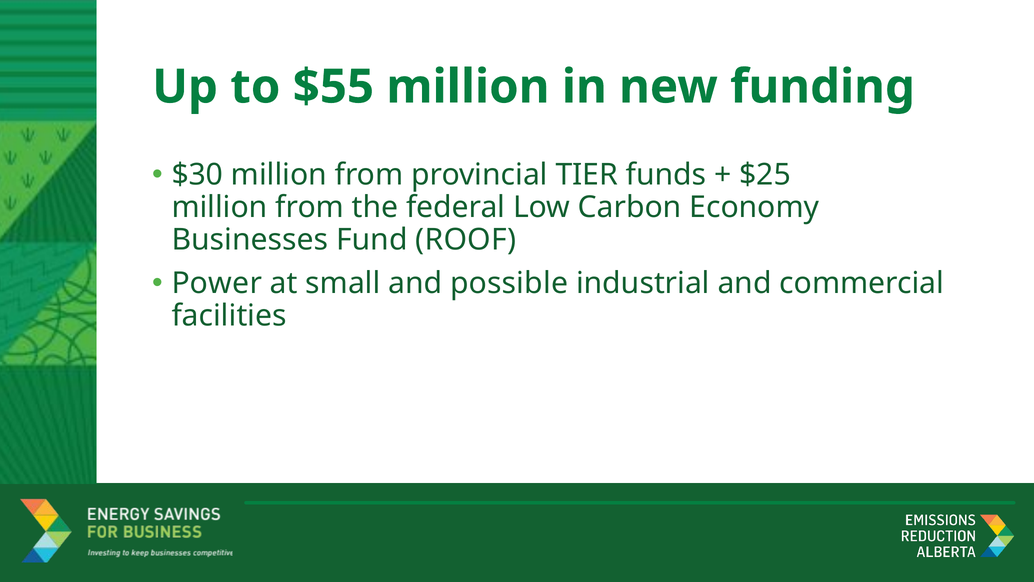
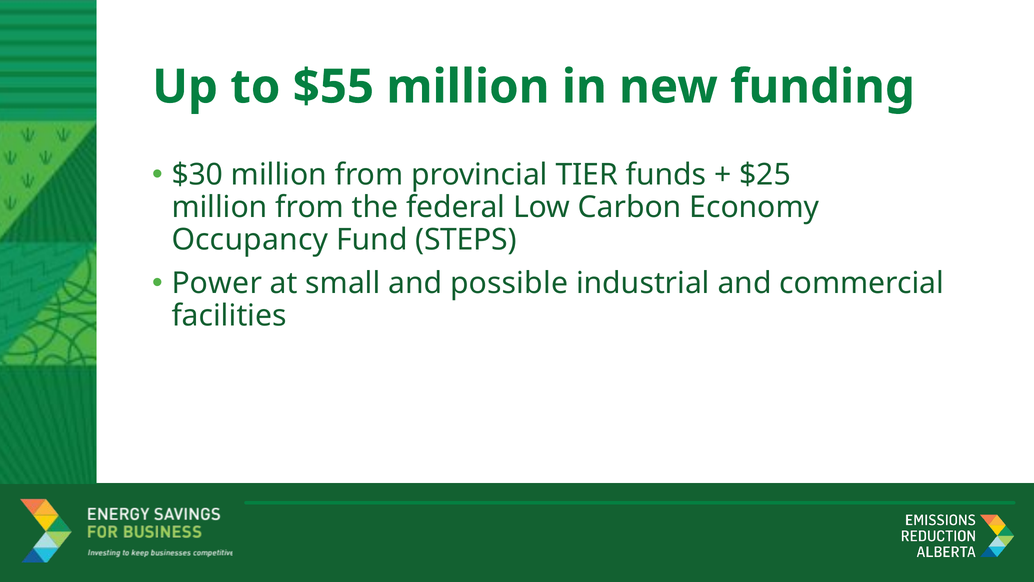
Businesses: Businesses -> Occupancy
ROOF: ROOF -> STEPS
